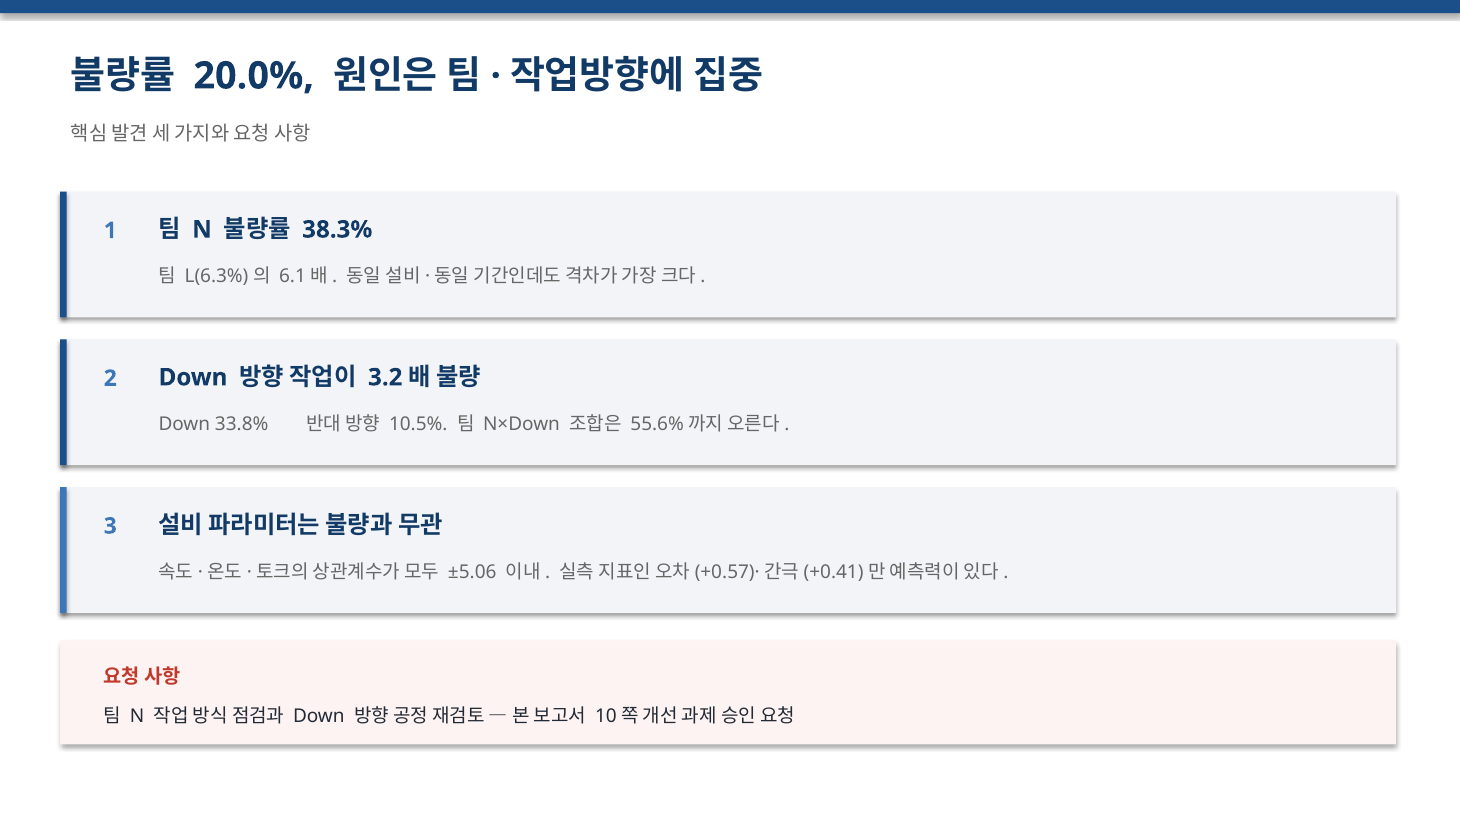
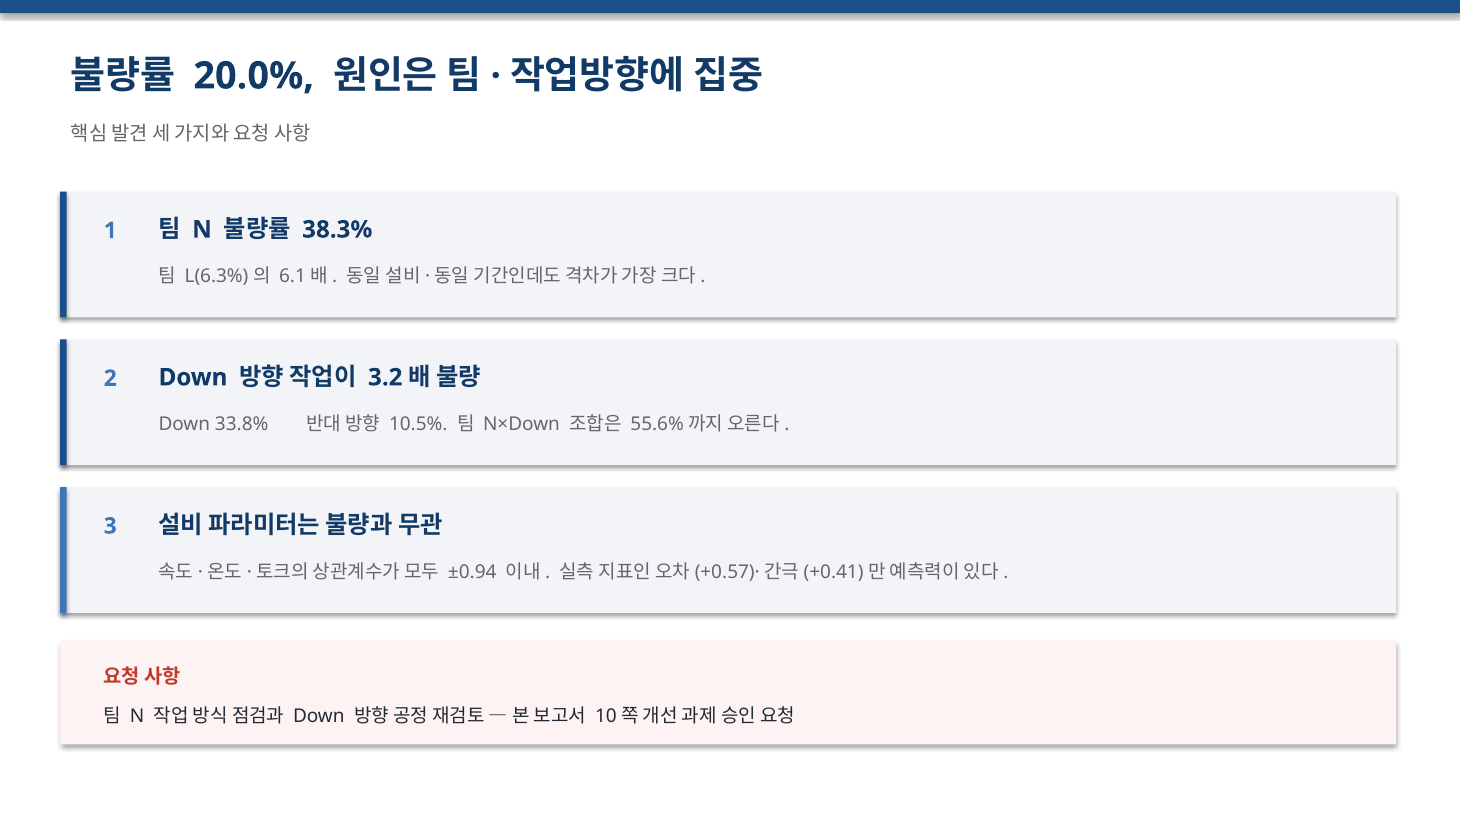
±5.06: ±5.06 -> ±0.94
